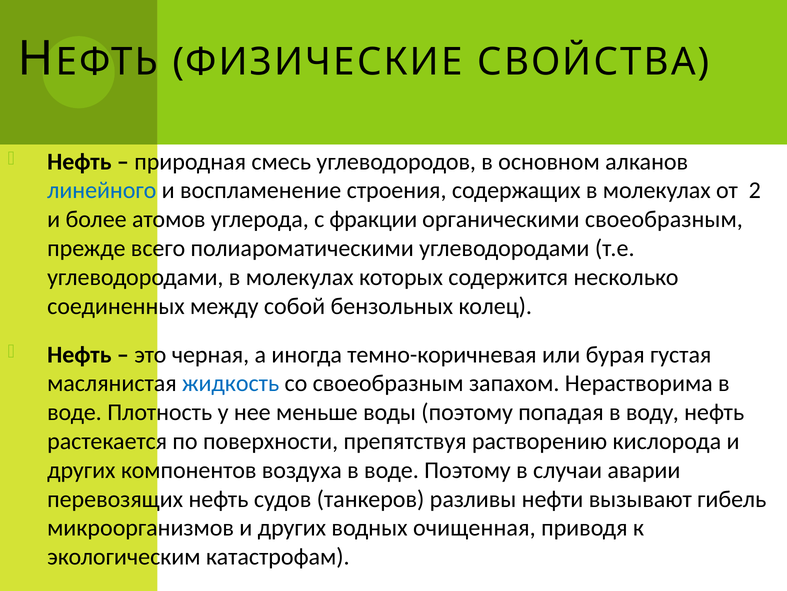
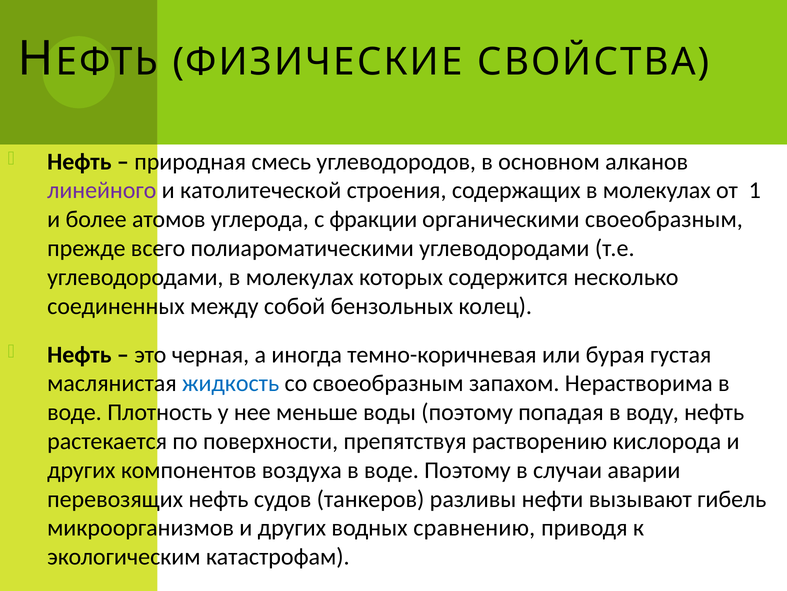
линейного colour: blue -> purple
воспламенение: воспламенение -> католитеческой
2: 2 -> 1
очищенная: очищенная -> сравнению
